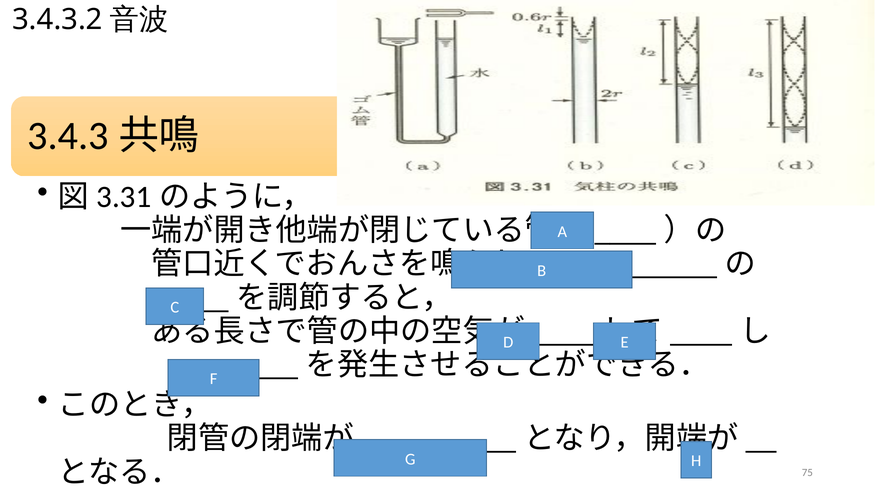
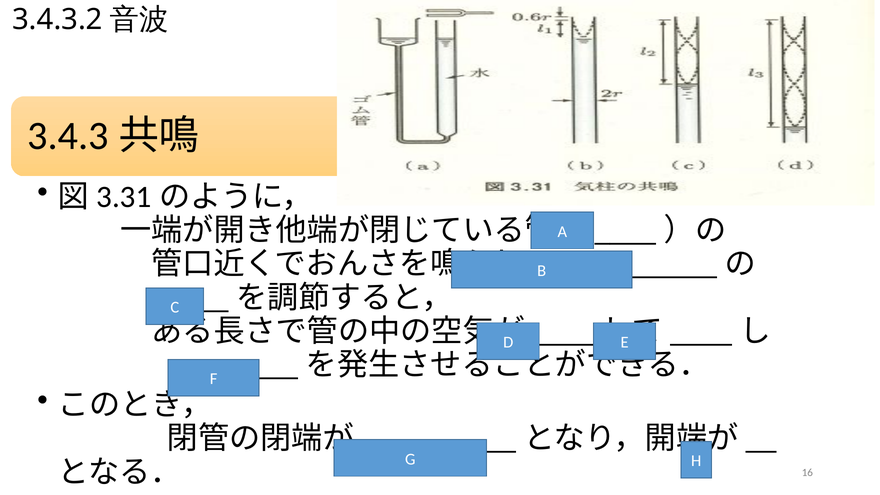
75: 75 -> 16
